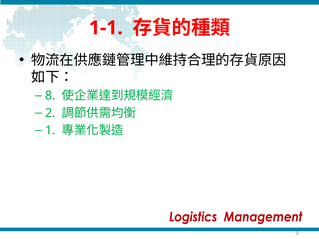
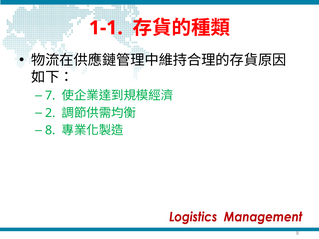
8 at (50, 96): 8 -> 7
1 at (50, 130): 1 -> 8
